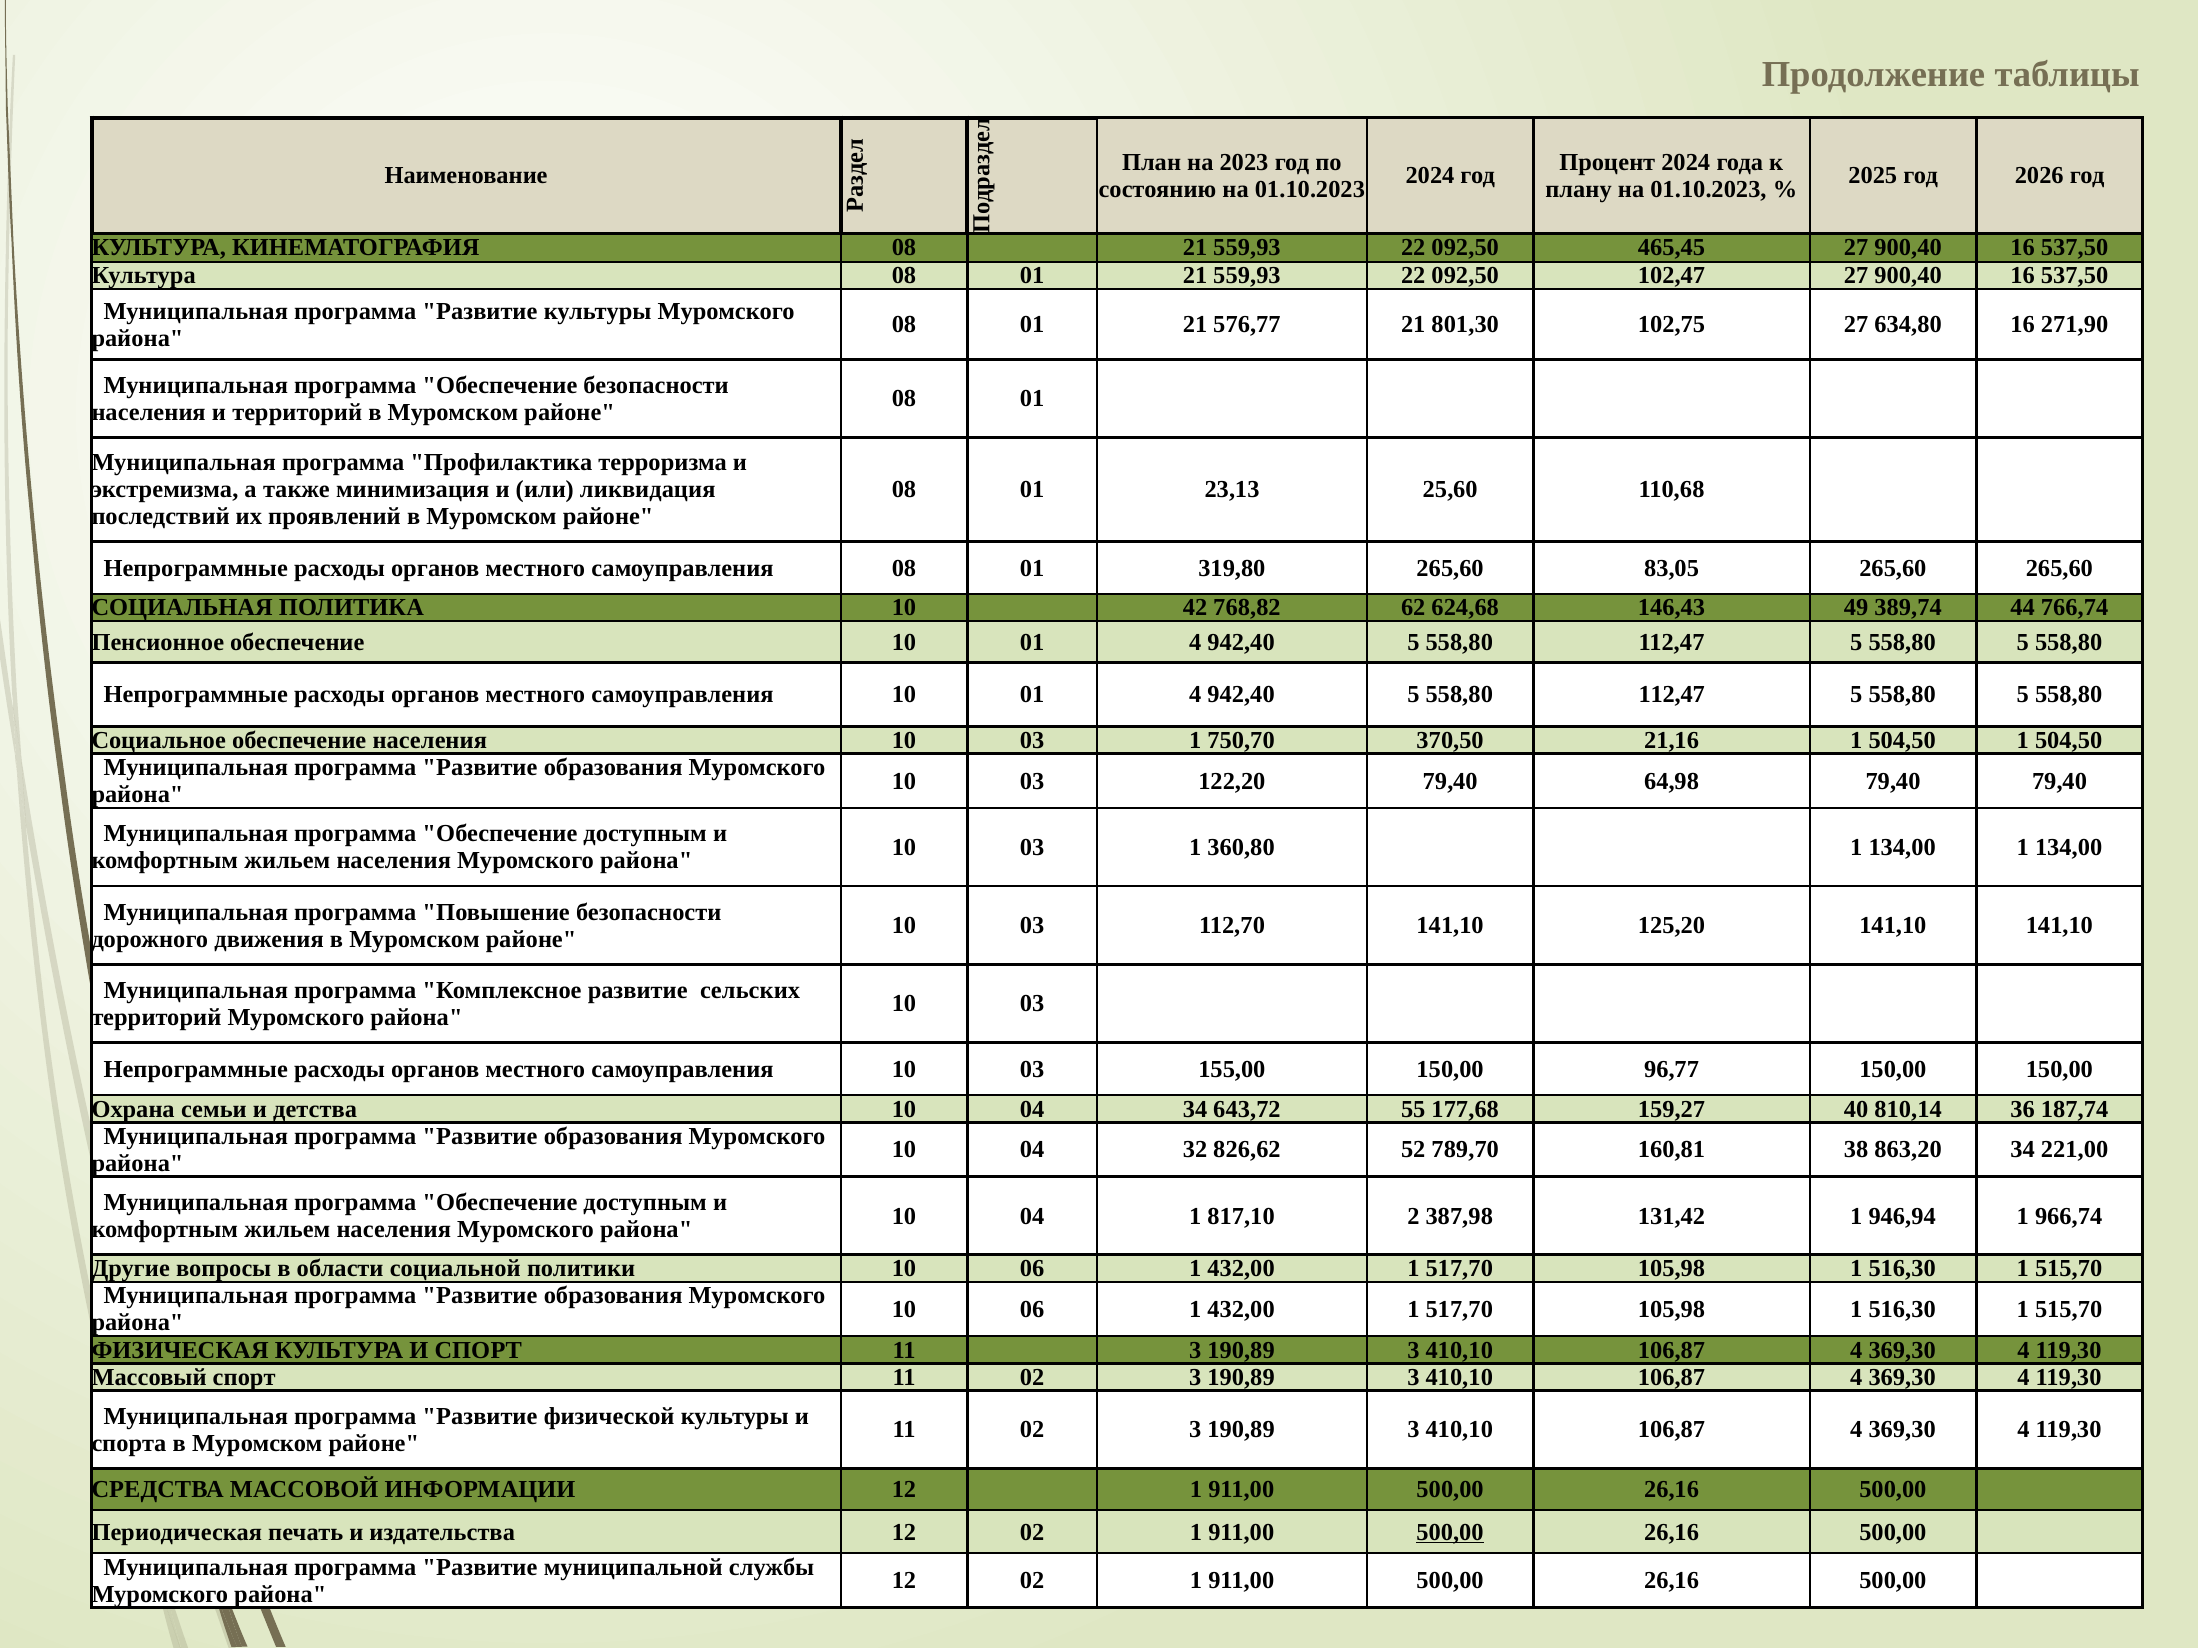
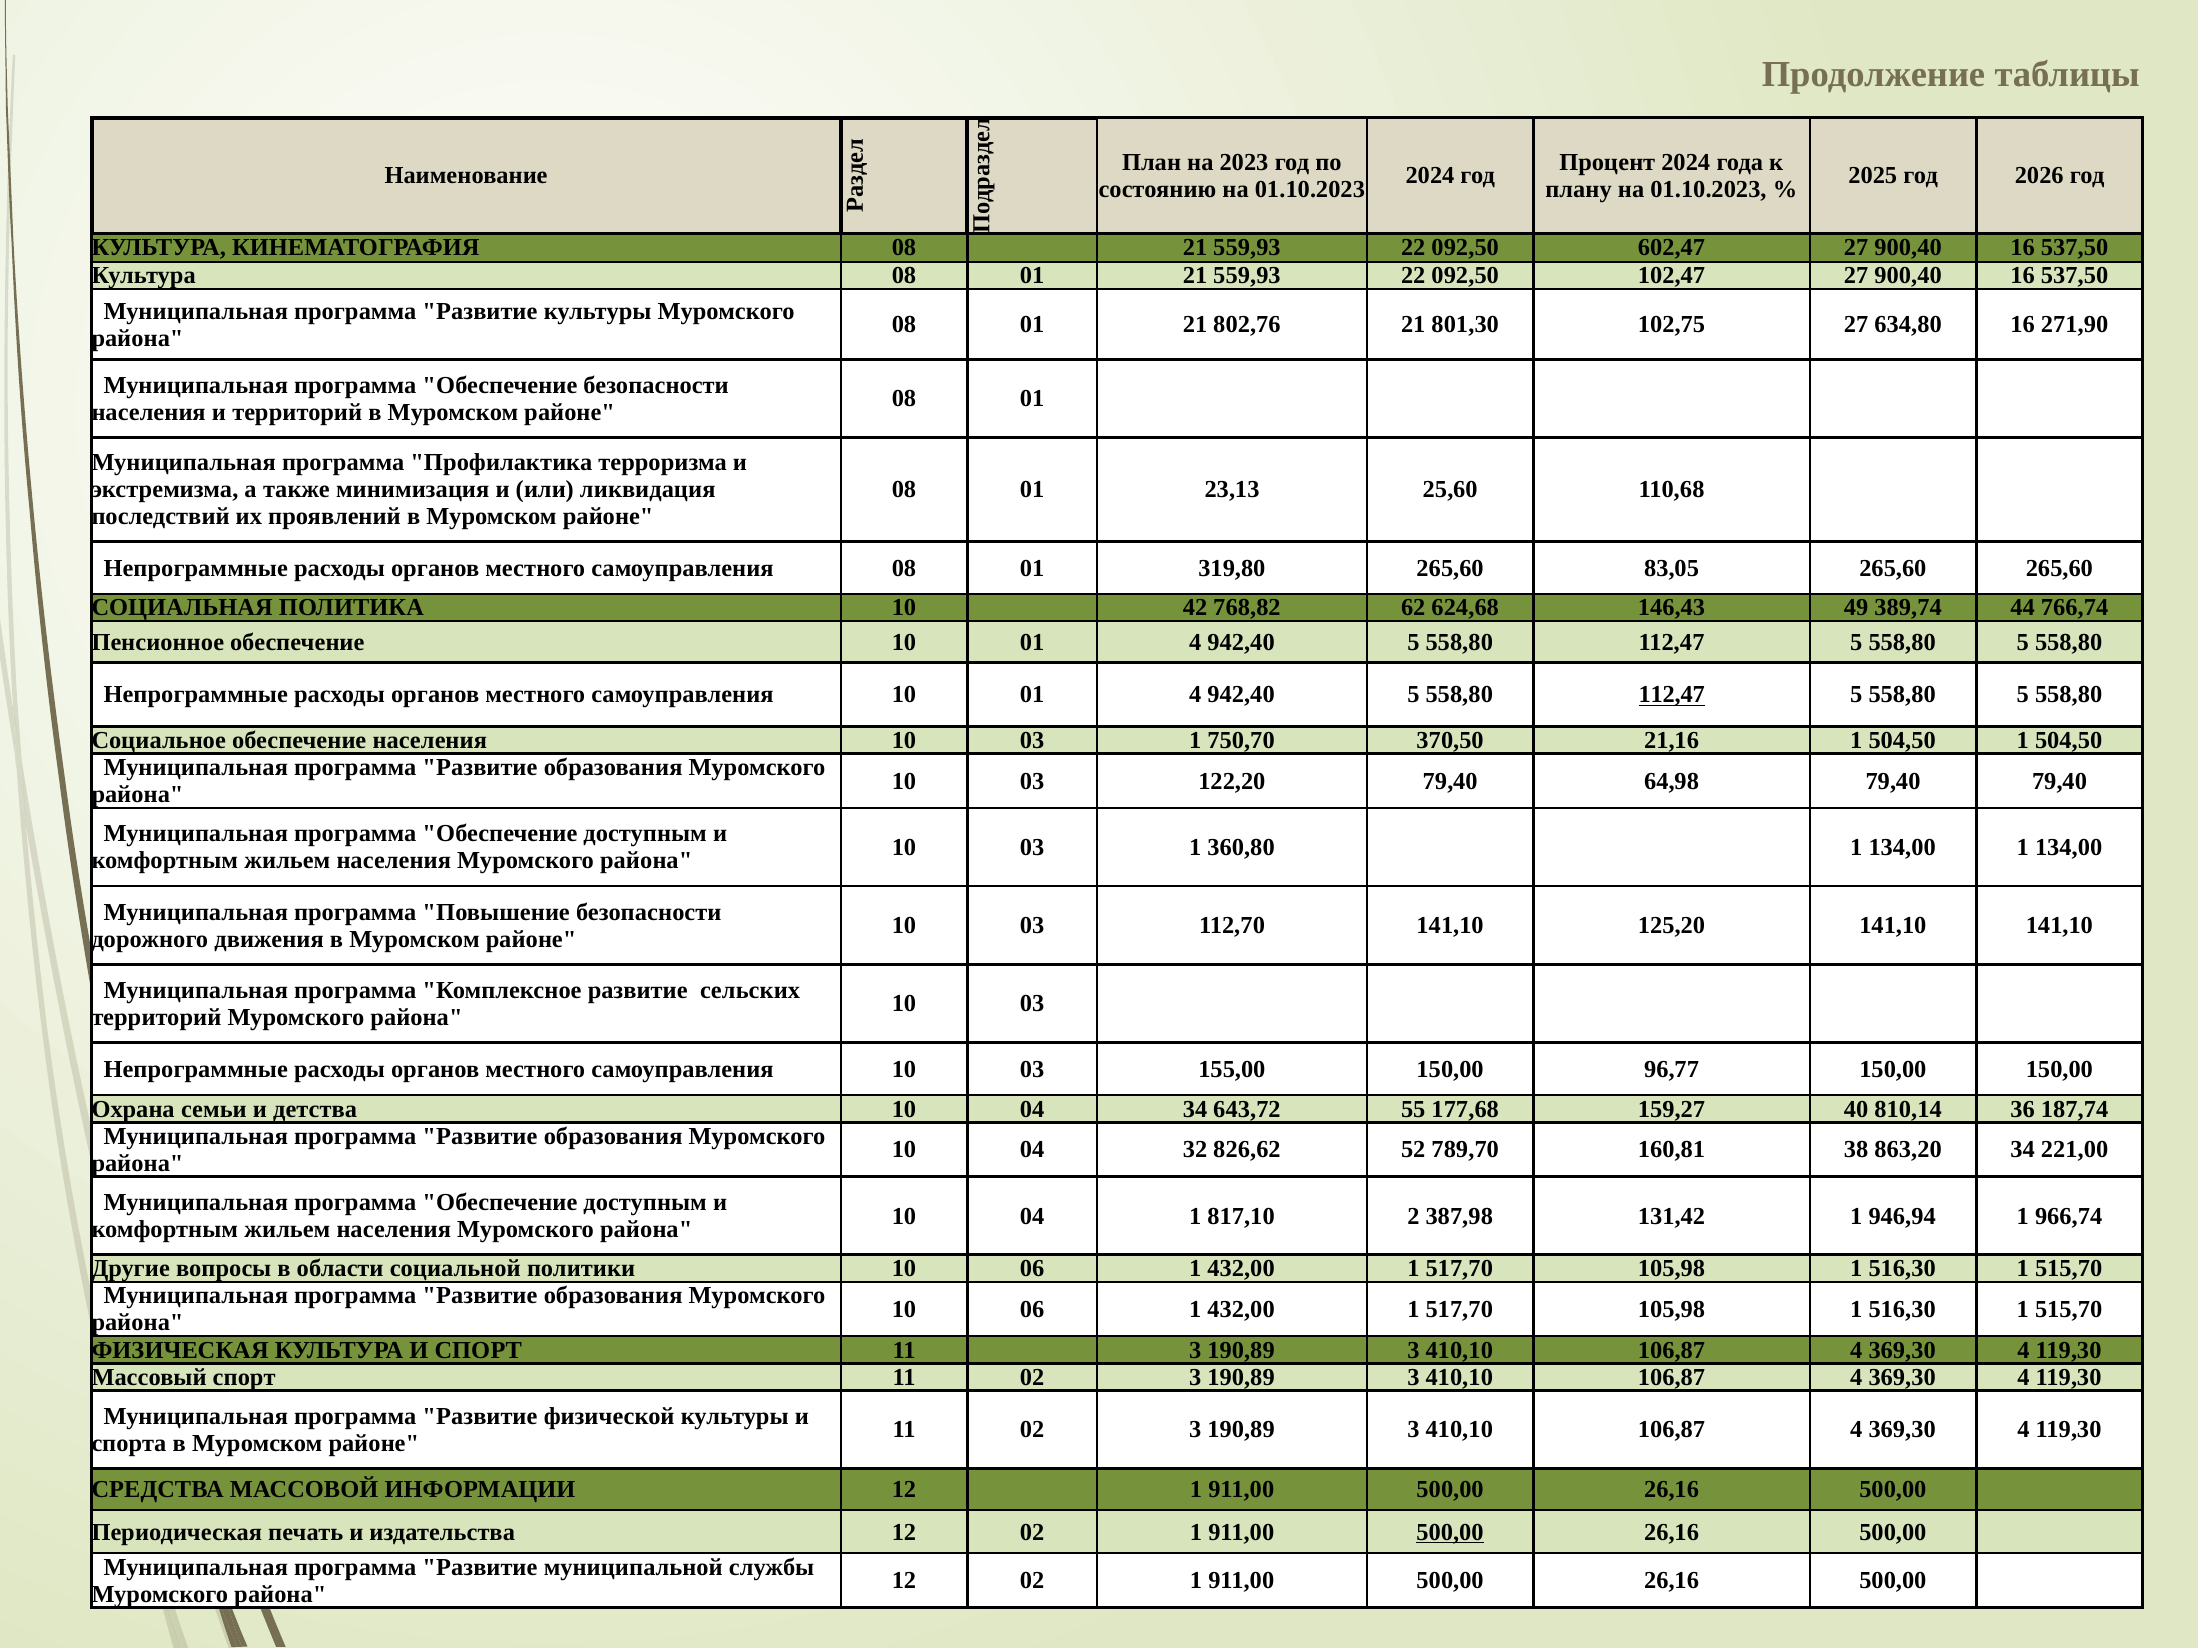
465,45: 465,45 -> 602,47
576,77: 576,77 -> 802,76
112,47 at (1672, 695) underline: none -> present
